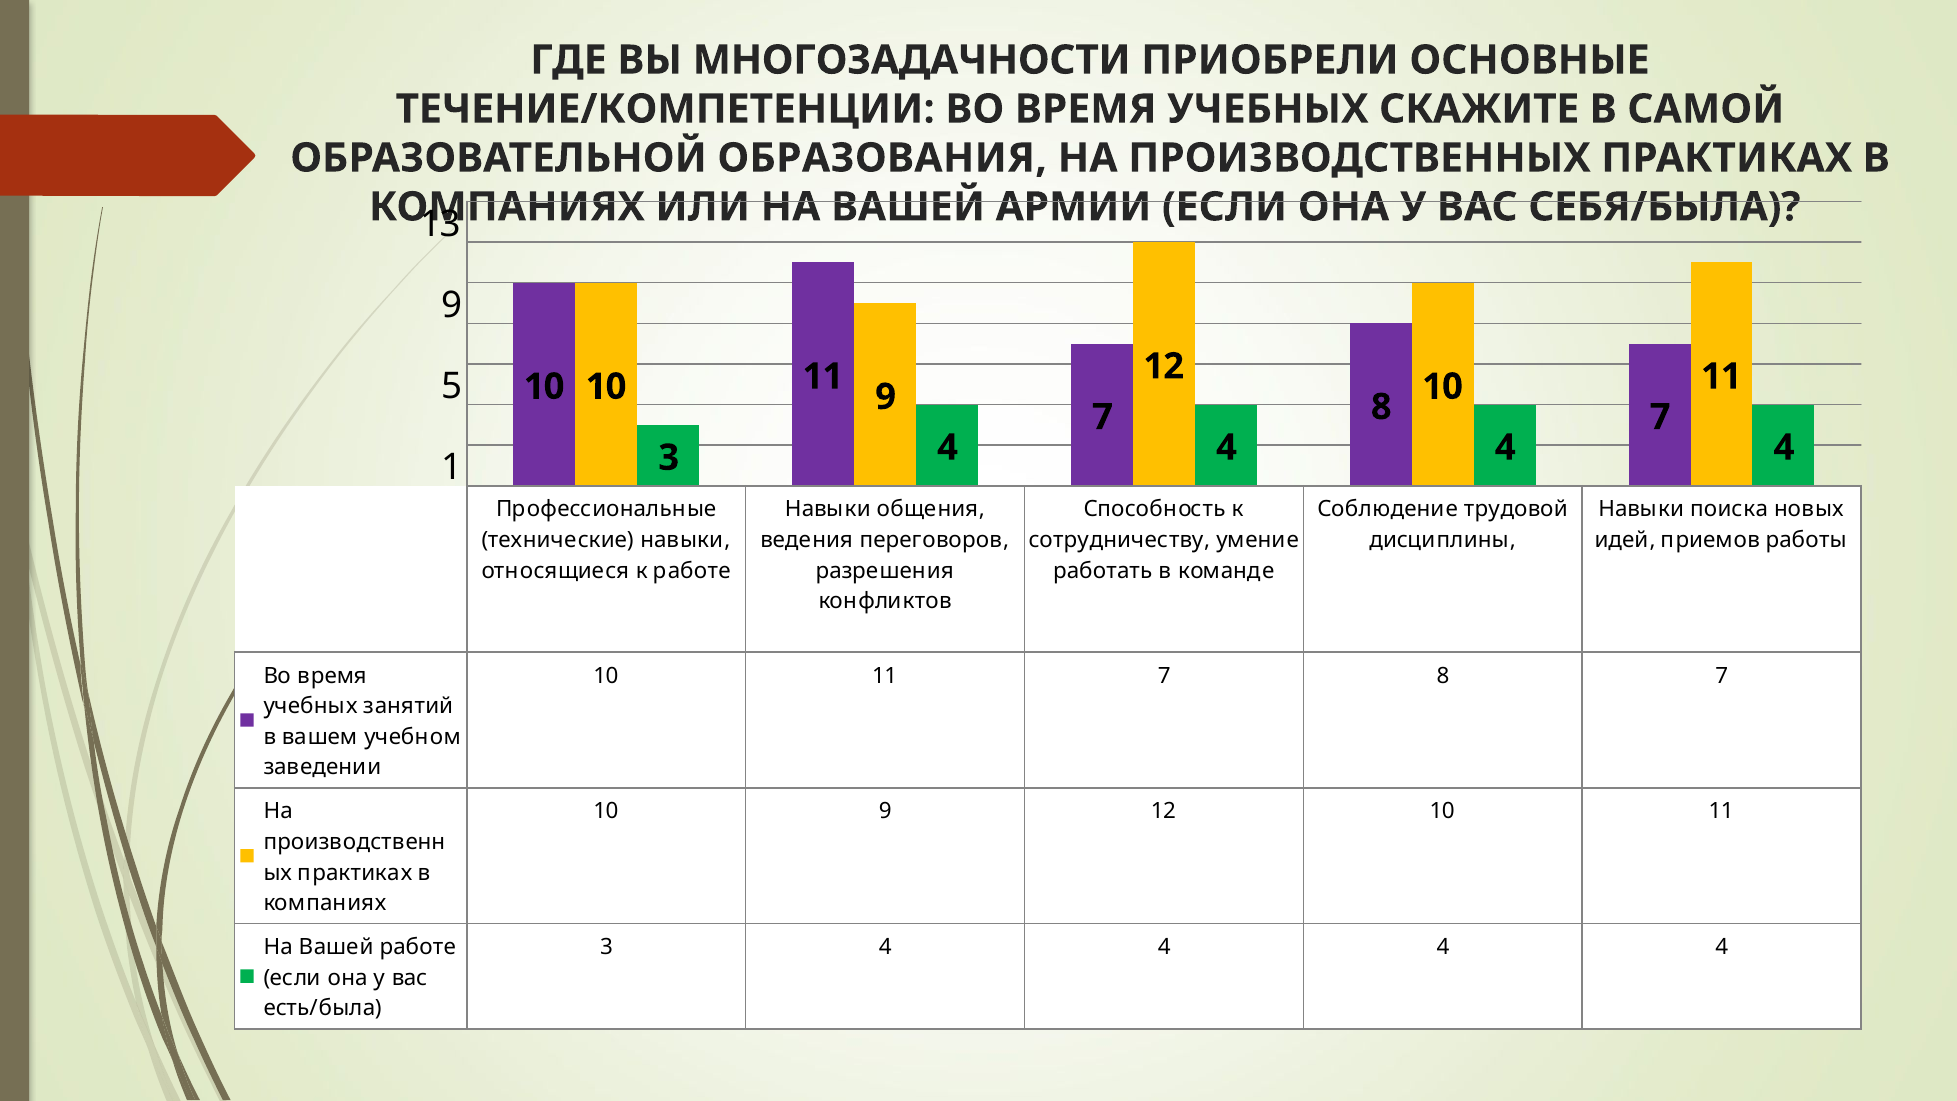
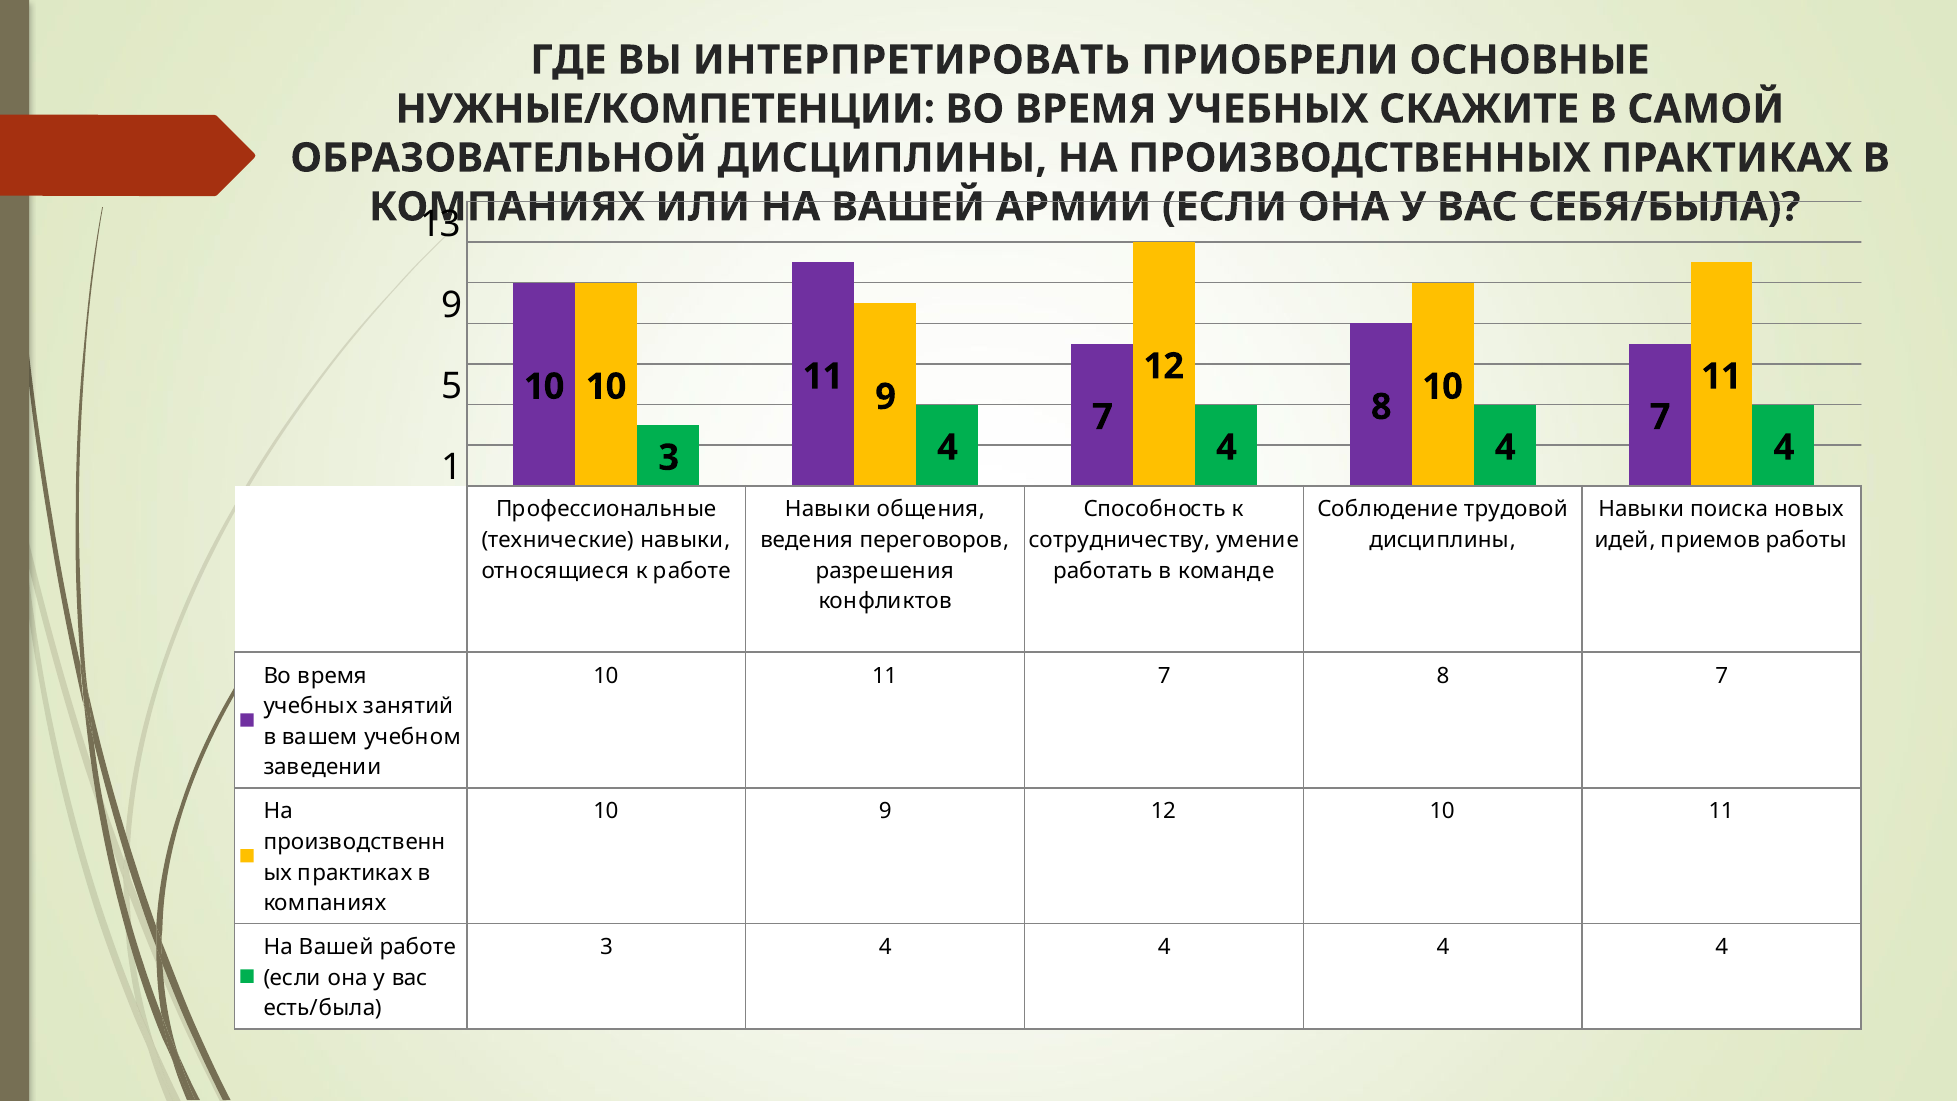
МНОГОЗАДАЧНОСТИ: МНОГОЗАДАЧНОСТИ -> ИНТЕРПРЕТИРОВАТЬ
ТЕЧЕНИЕ/КОМПЕТЕНЦИИ: ТЕЧЕНИЕ/КОМПЕТЕНЦИИ -> НУЖНЫЕ/КОМПЕТЕНЦИИ
ОБРАЗОВАТЕЛЬНОЙ ОБРАЗОВАНИЯ: ОБРАЗОВАНИЯ -> ДИСЦИПЛИНЫ
